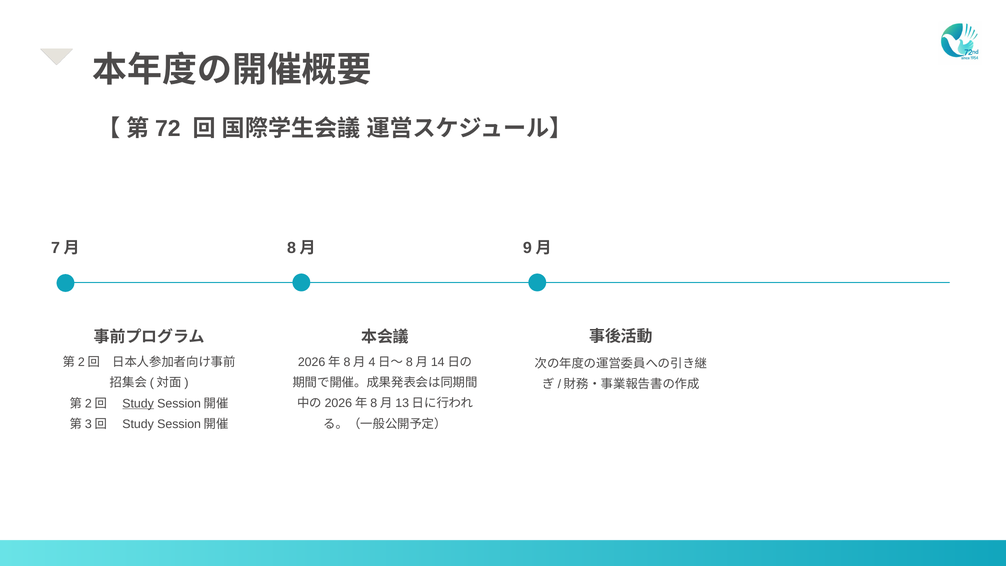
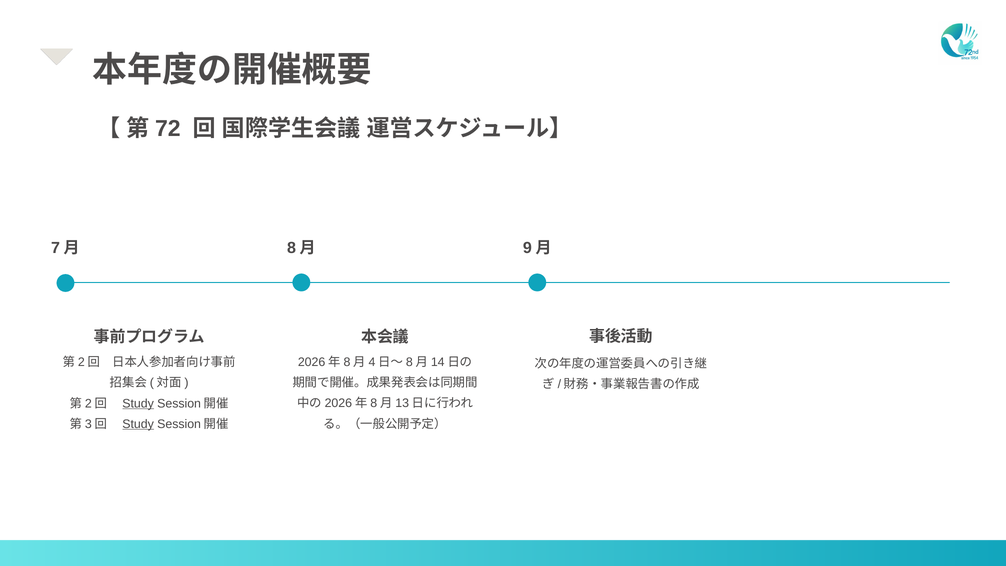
Study at (138, 424) underline: none -> present
